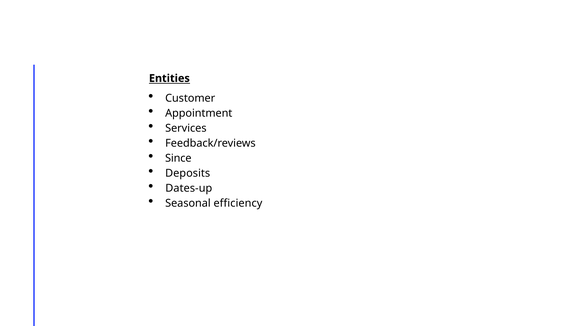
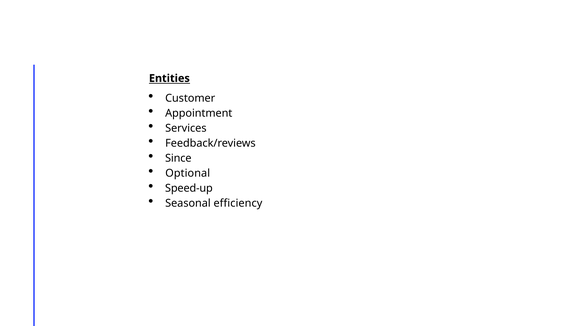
Deposits: Deposits -> Optional
Dates-up: Dates-up -> Speed-up
